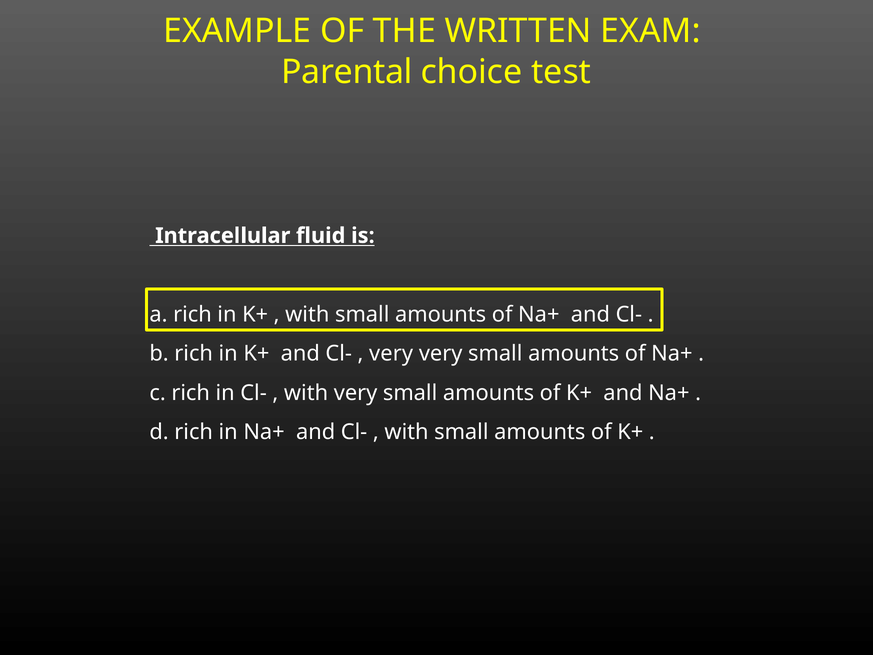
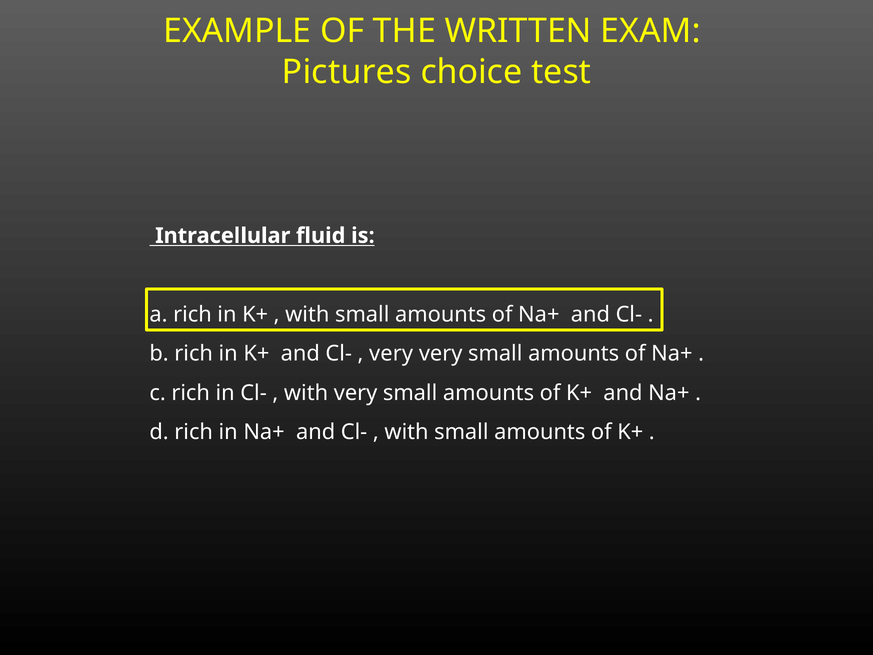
Parental: Parental -> Pictures
